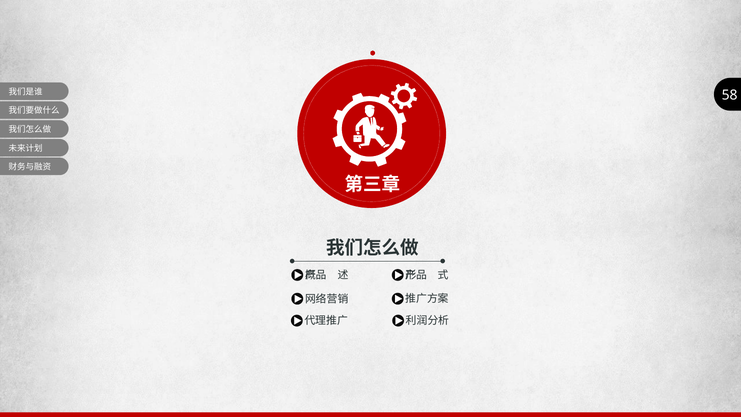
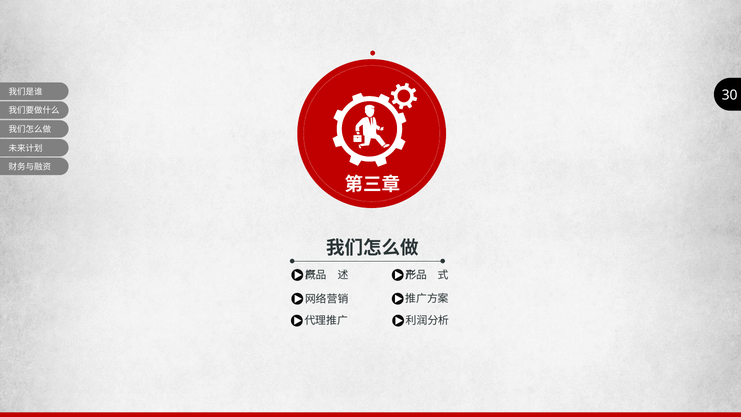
58: 58 -> 30
